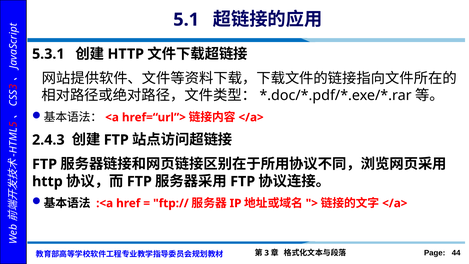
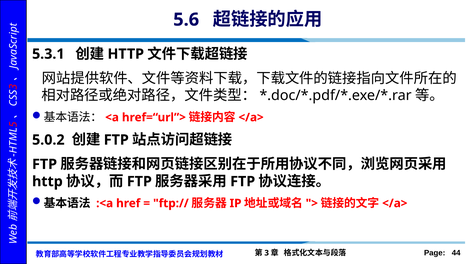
5.1: 5.1 -> 5.6
2.4.3: 2.4.3 -> 5.0.2
